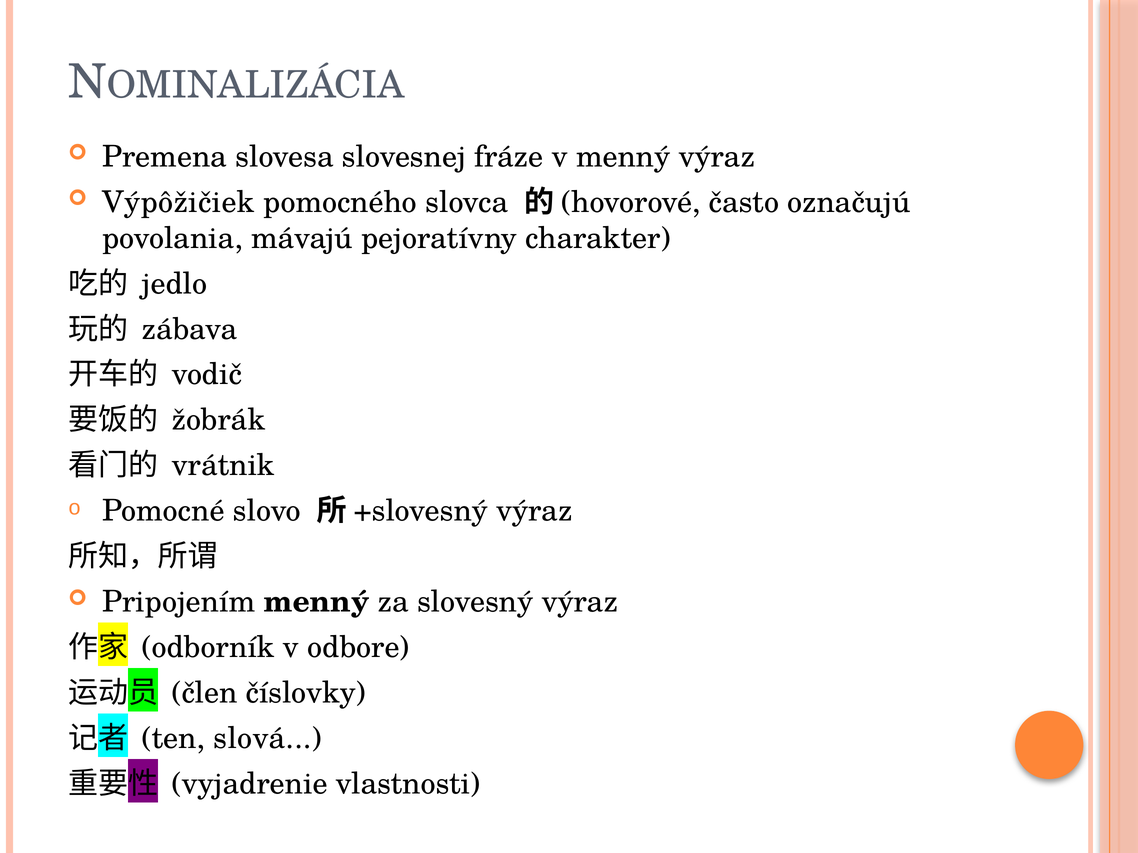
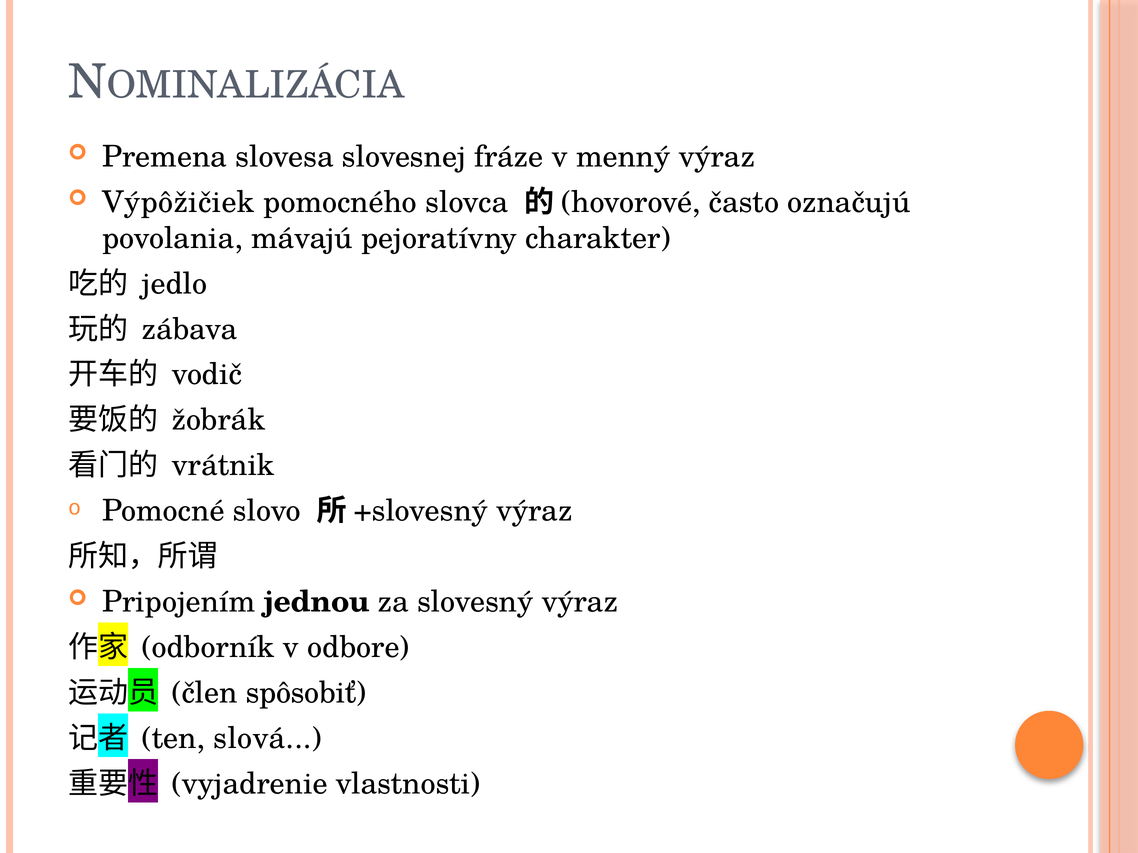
Pripojením menný: menný -> jednou
číslovky: číslovky -> spôsobiť
